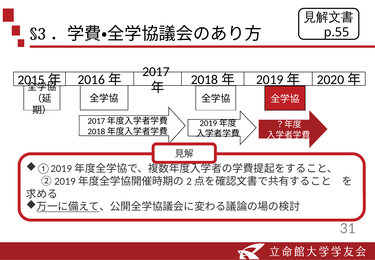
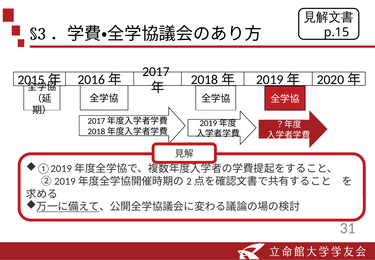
p.55: p.55 -> p.15
